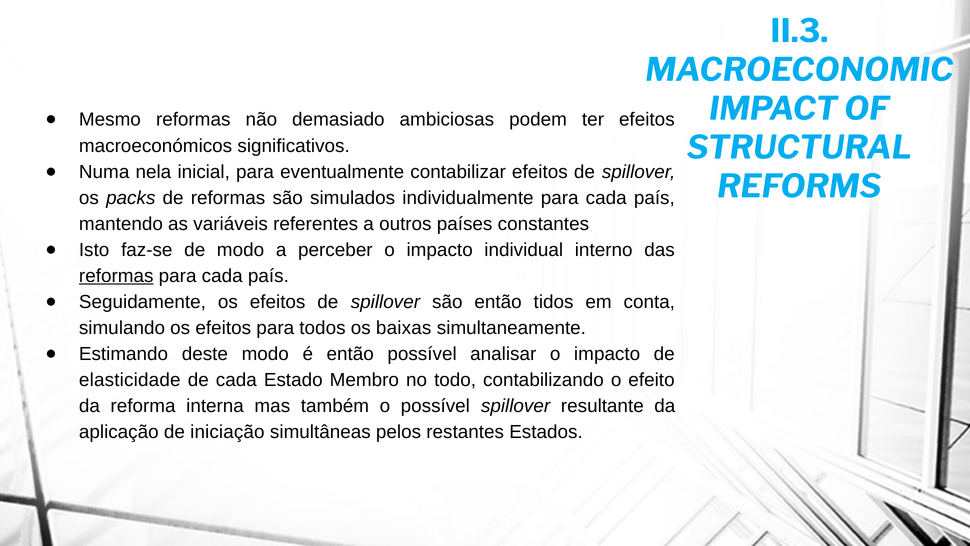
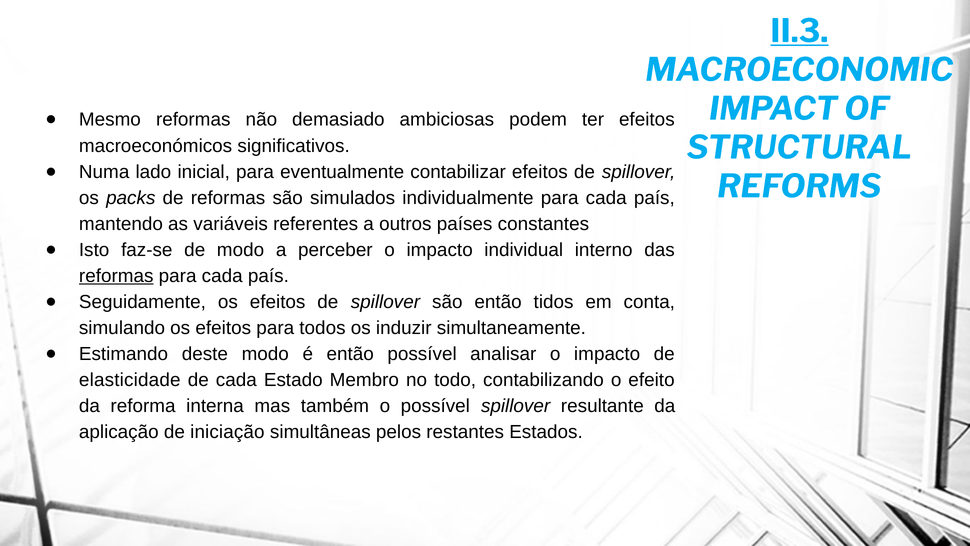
II.3 underline: none -> present
nela: nela -> lado
baixas: baixas -> induzir
